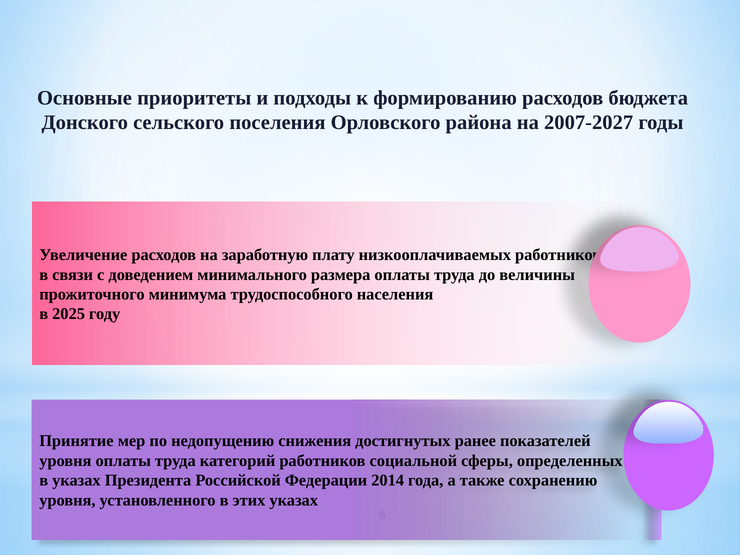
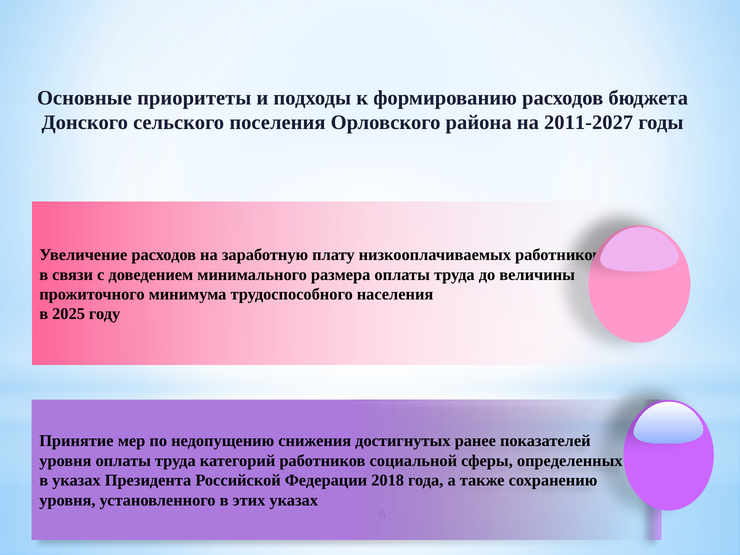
2007-2027: 2007-2027 -> 2011-2027
2014: 2014 -> 2018
